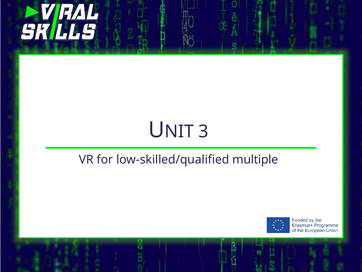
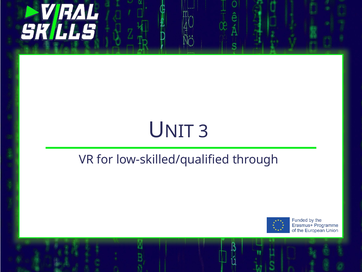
multiple: multiple -> through
